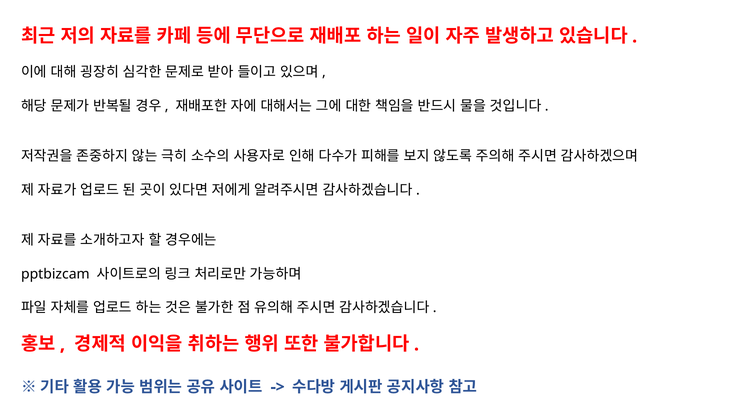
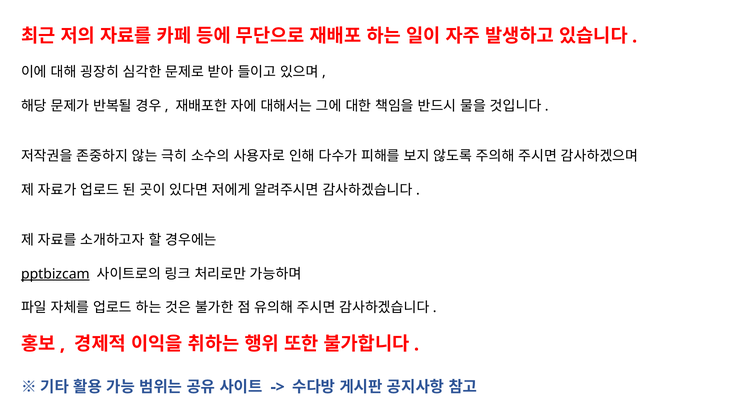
pptbizcam underline: none -> present
